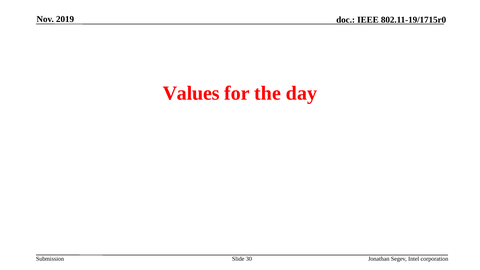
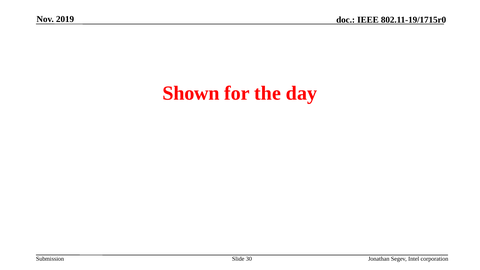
Values: Values -> Shown
